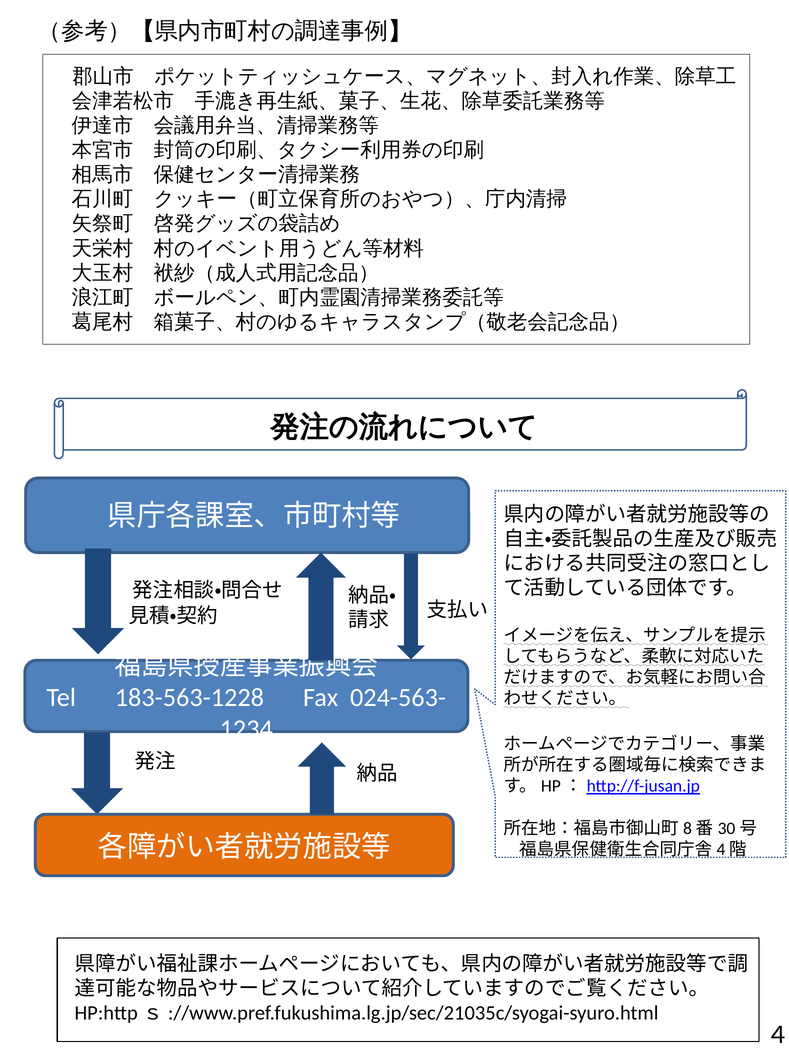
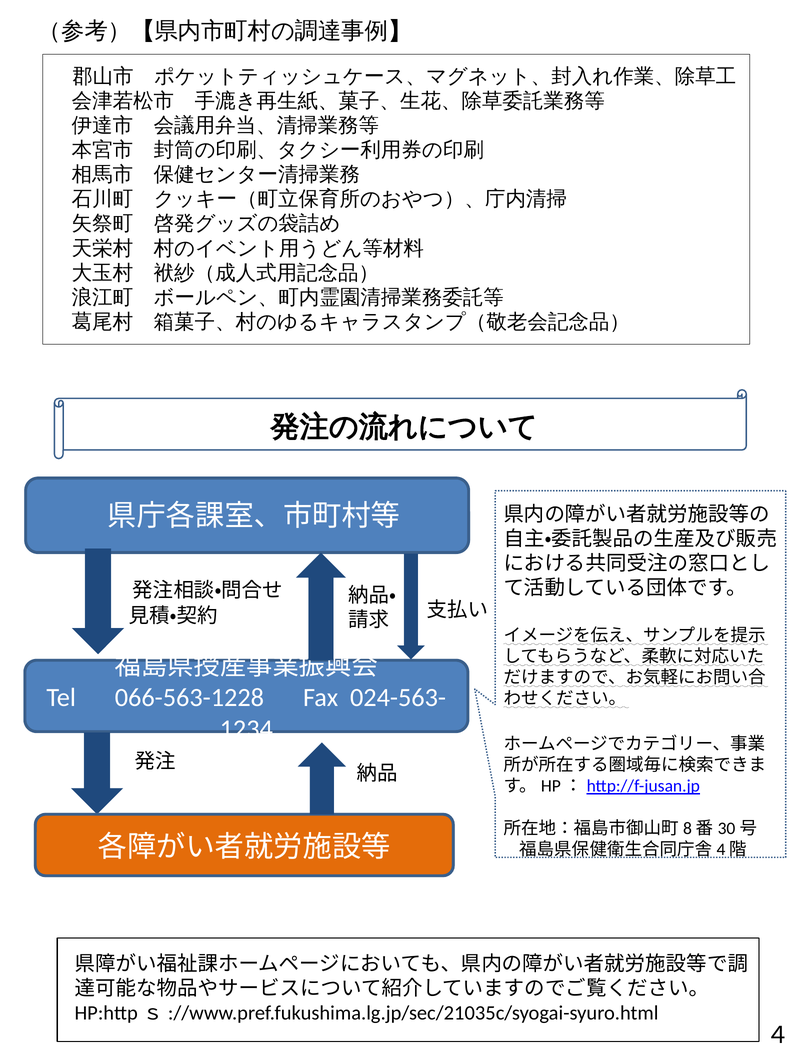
183-563-1228: 183-563-1228 -> 066-563-1228
